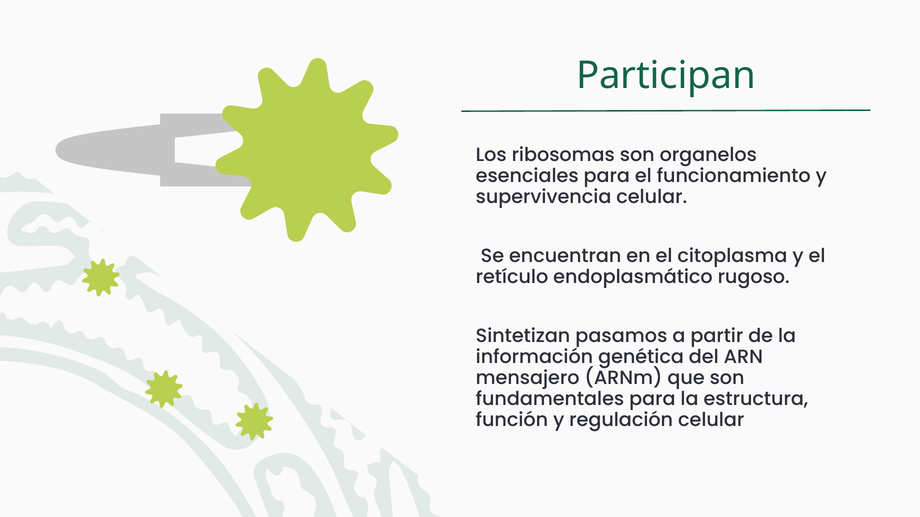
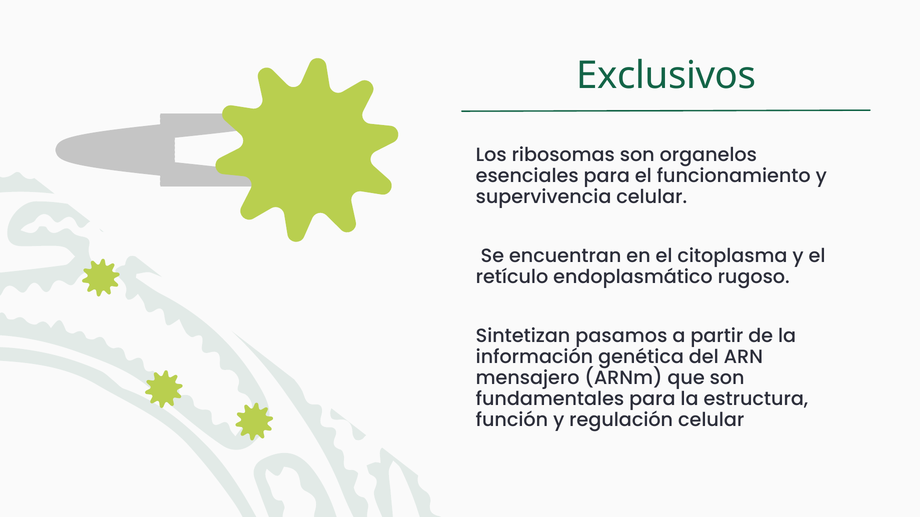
Participan: Participan -> Exclusivos
